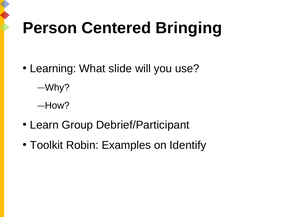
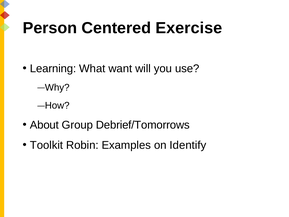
Bringing: Bringing -> Exercise
slide: slide -> want
Learn: Learn -> About
Debrief/Participant: Debrief/Participant -> Debrief/Tomorrows
